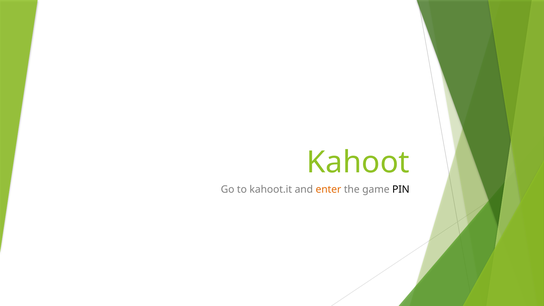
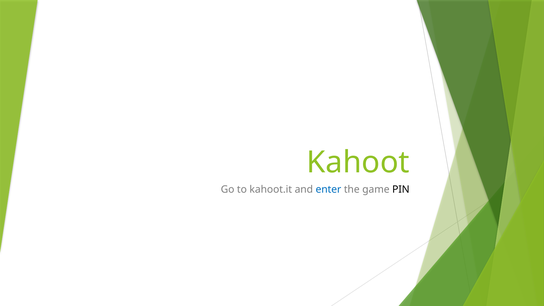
enter colour: orange -> blue
